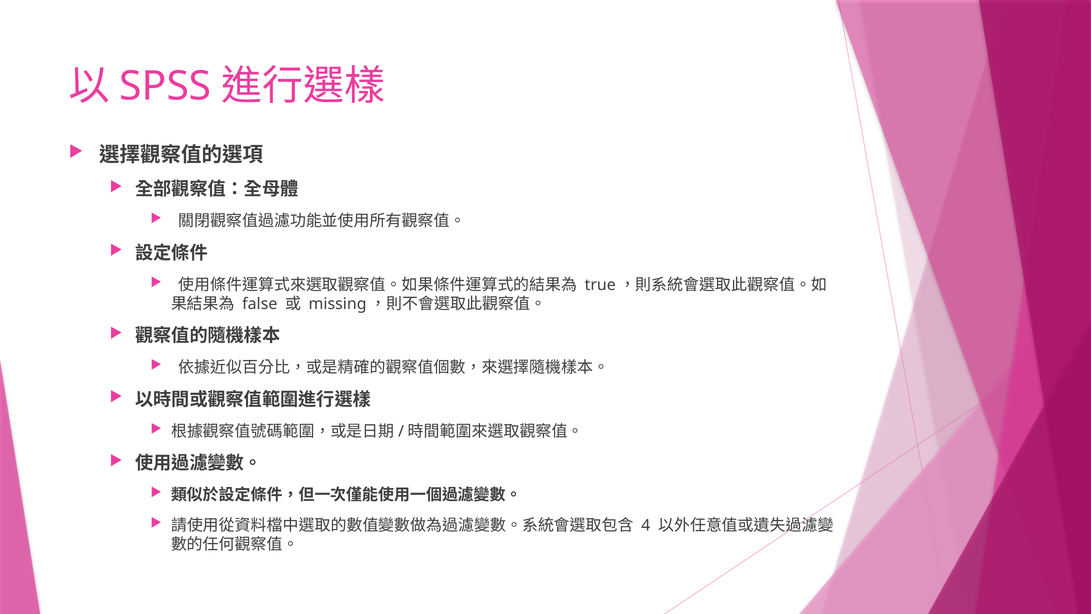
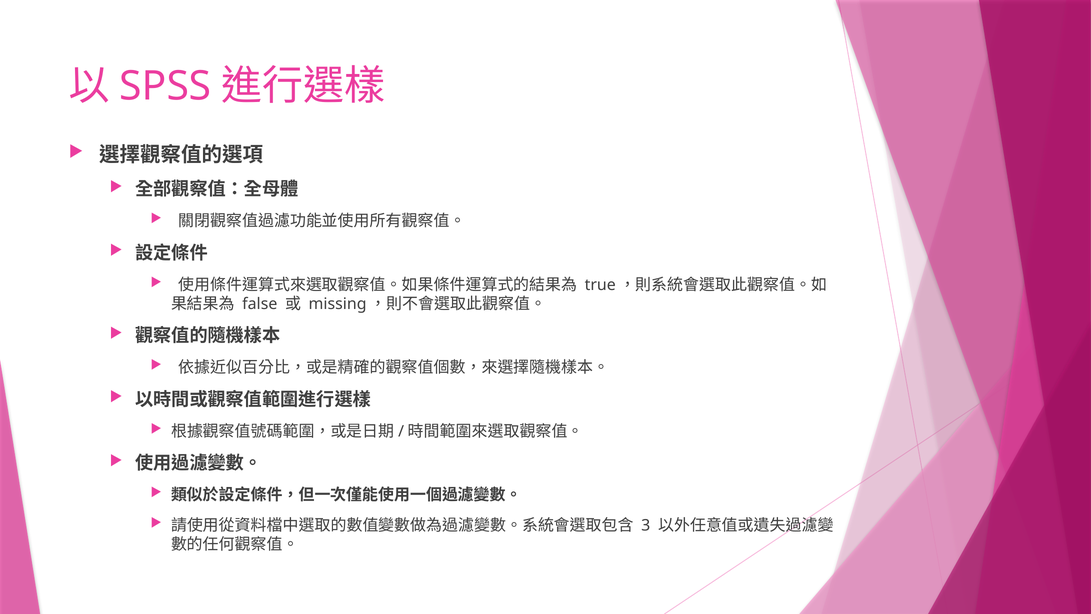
4: 4 -> 3
